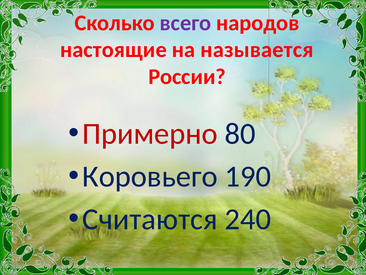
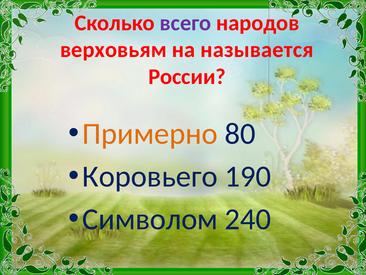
настоящие: настоящие -> верховьям
Примерно colour: red -> orange
Считаются: Считаются -> Символом
